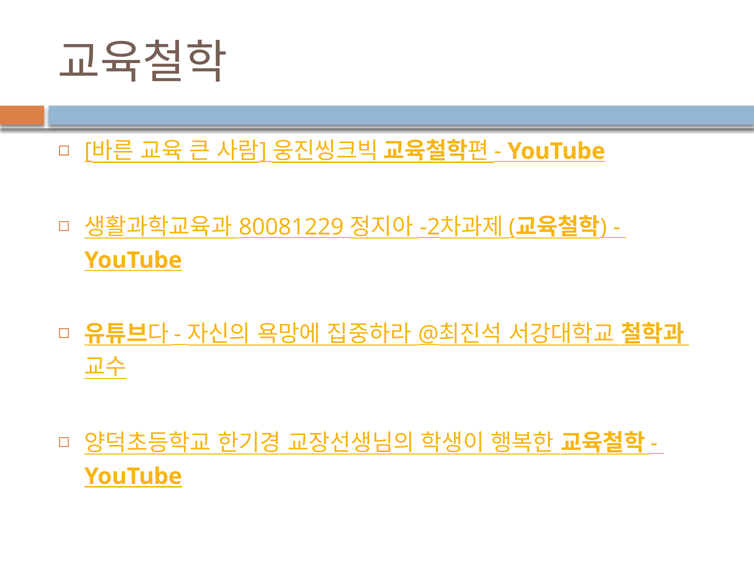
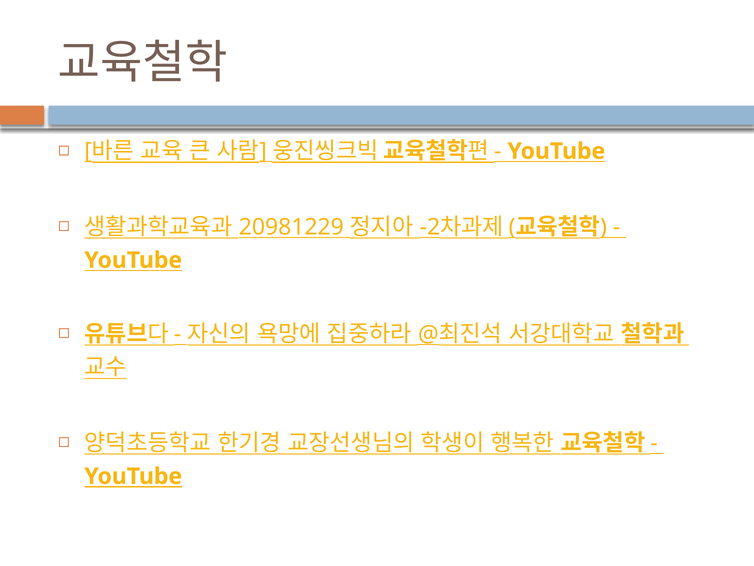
80081229: 80081229 -> 20981229
